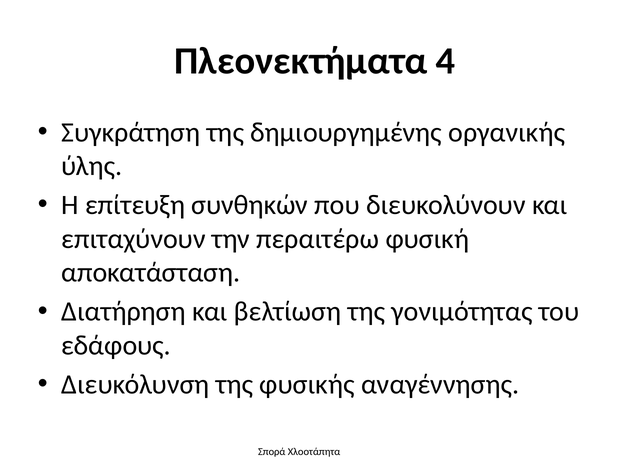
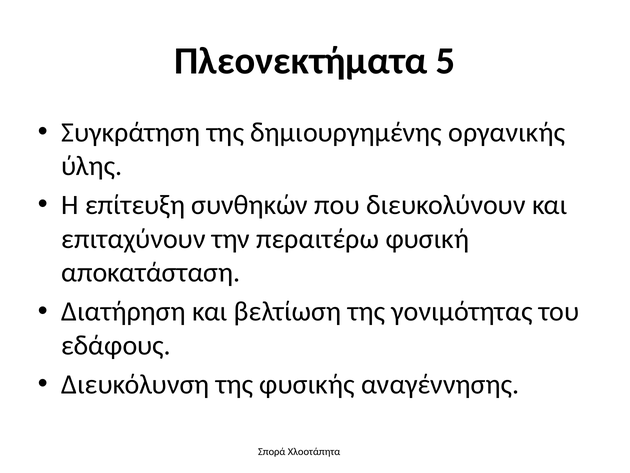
4: 4 -> 5
